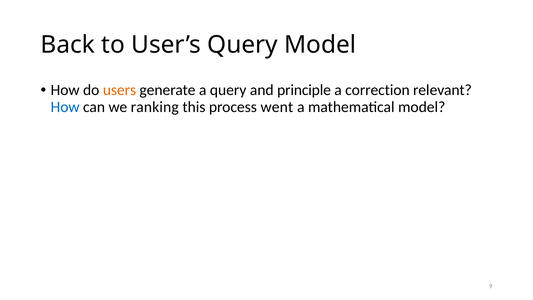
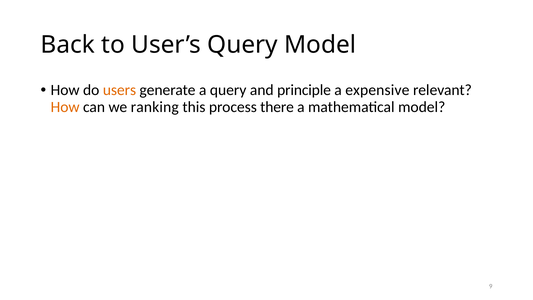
correction: correction -> expensive
How at (65, 107) colour: blue -> orange
went: went -> there
